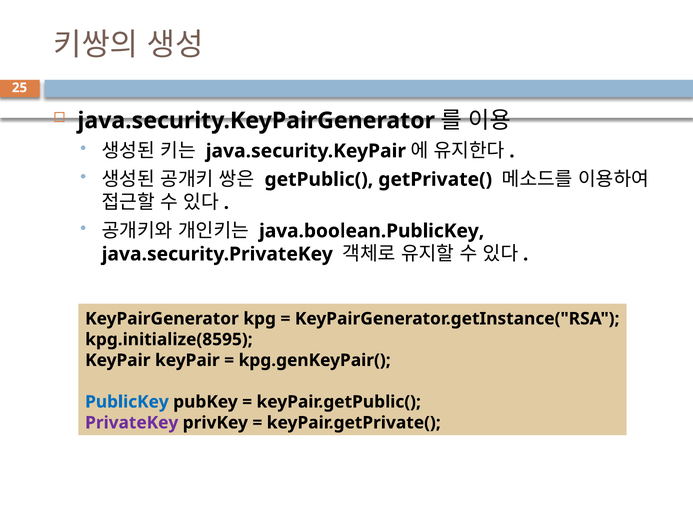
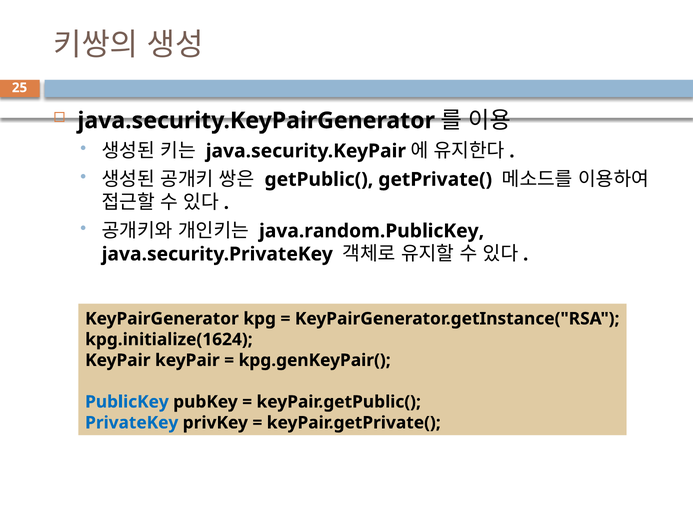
java.boolean.PublicKey: java.boolean.PublicKey -> java.random.PublicKey
kpg.initialize(8595: kpg.initialize(8595 -> kpg.initialize(1624
PrivateKey colour: purple -> blue
